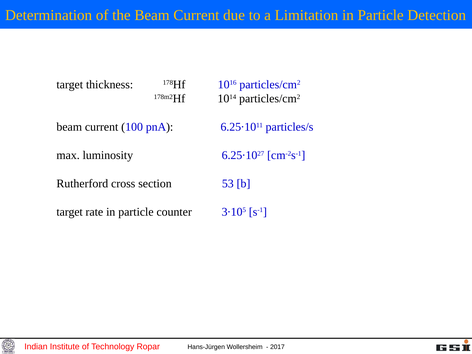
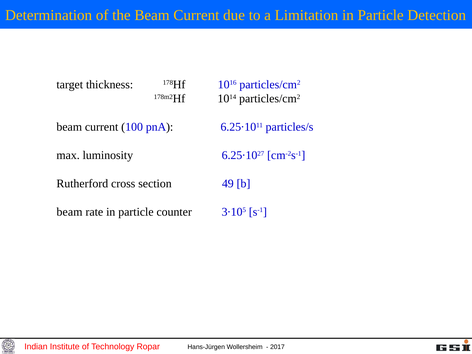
53: 53 -> 49
target at (70, 212): target -> beam
